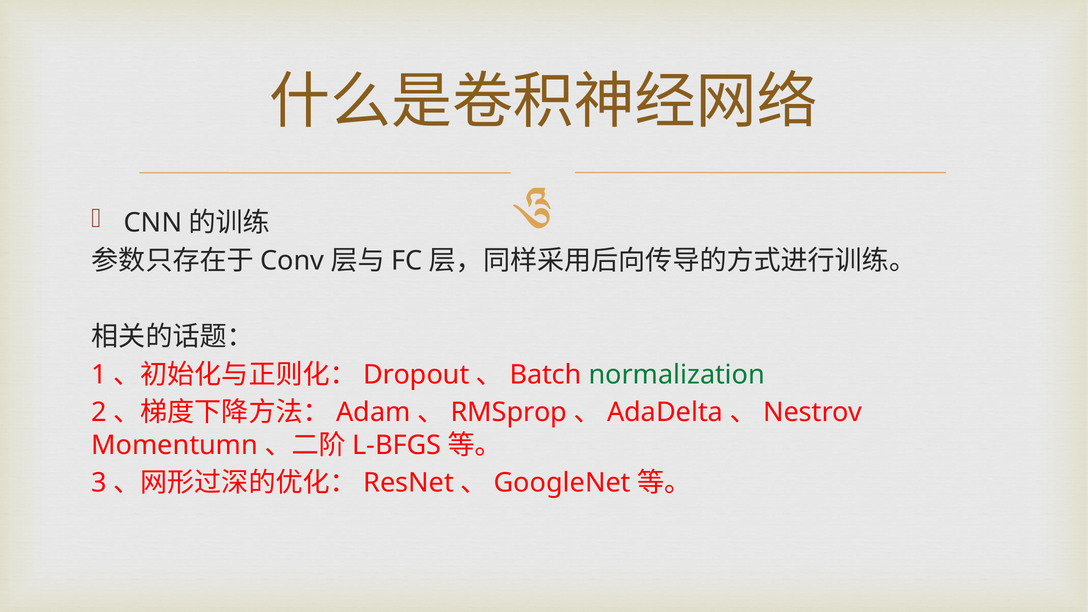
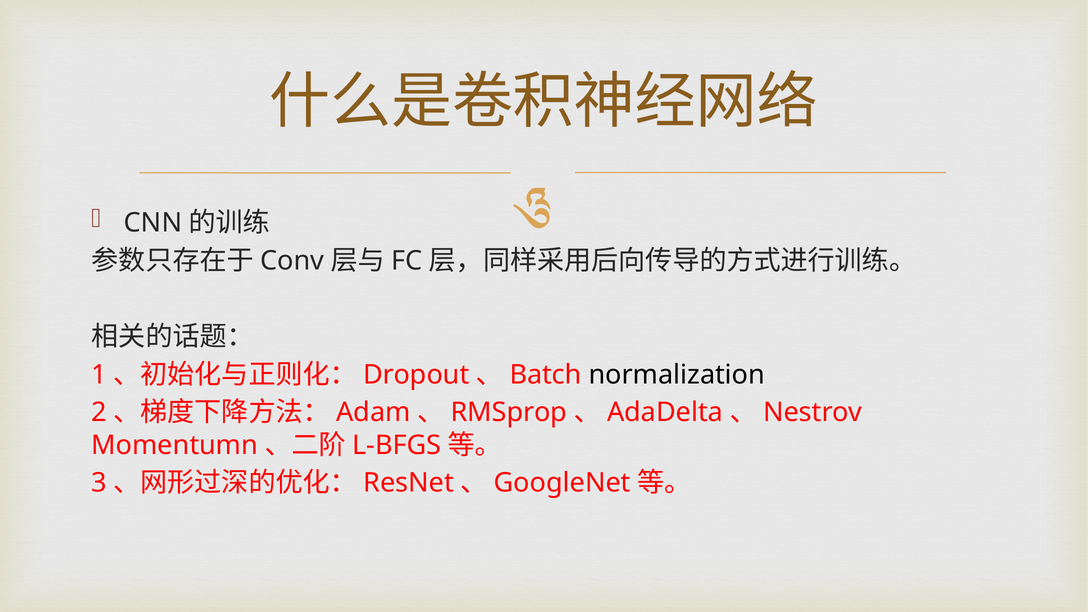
normalization colour: green -> black
